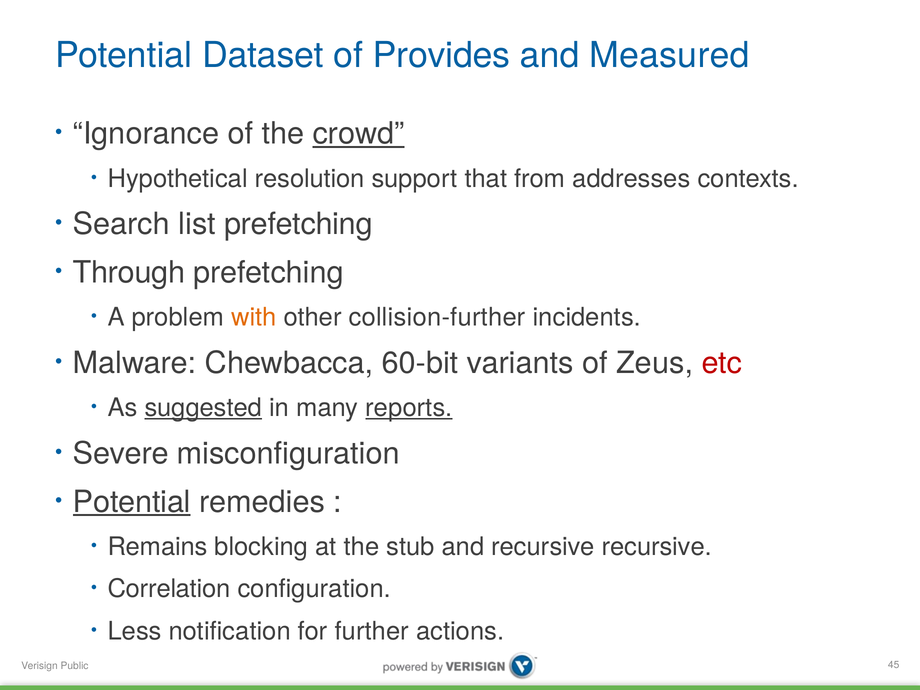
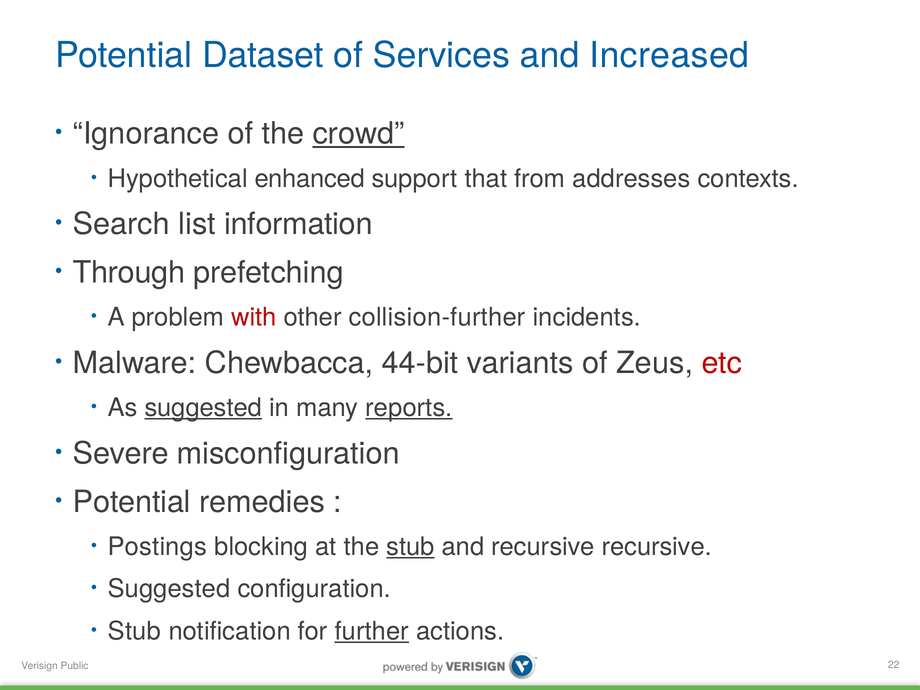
Provides: Provides -> Services
Measured: Measured -> Increased
resolution: resolution -> enhanced
list prefetching: prefetching -> information
with colour: orange -> red
60-bit: 60-bit -> 44-bit
Potential at (132, 502) underline: present -> none
Remains: Remains -> Postings
stub at (410, 547) underline: none -> present
Correlation at (169, 589): Correlation -> Suggested
Less at (135, 631): Less -> Stub
further underline: none -> present
45: 45 -> 22
